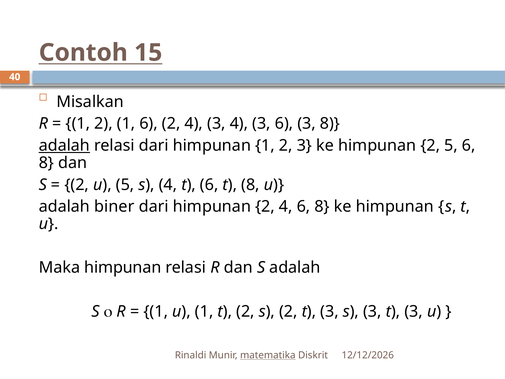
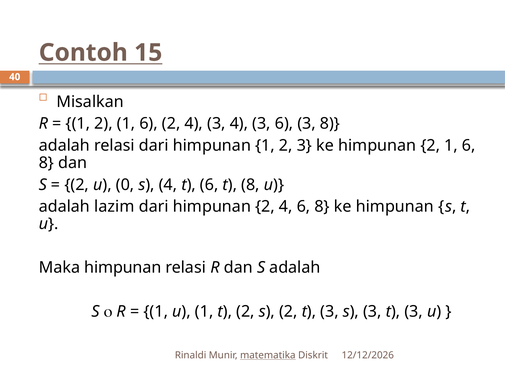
adalah at (64, 145) underline: present -> none
himpunan 2 5: 5 -> 1
u 5: 5 -> 0
biner: biner -> lazim
